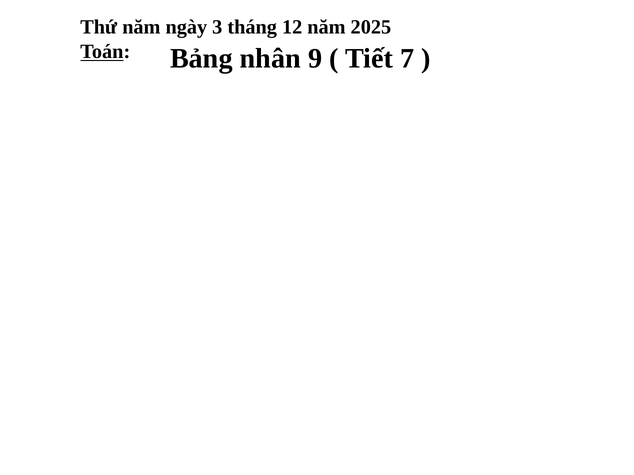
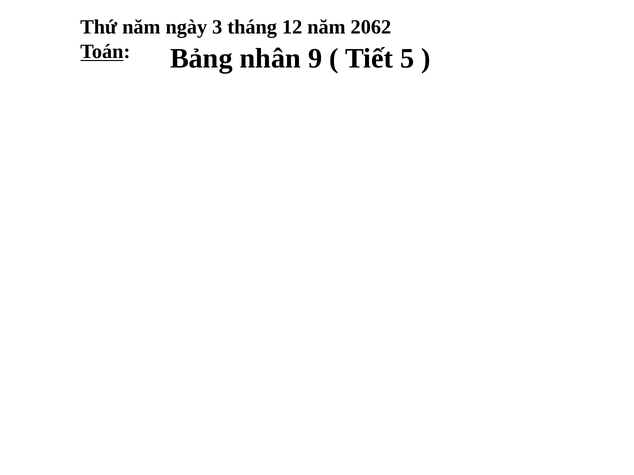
2025: 2025 -> 2062
7: 7 -> 5
